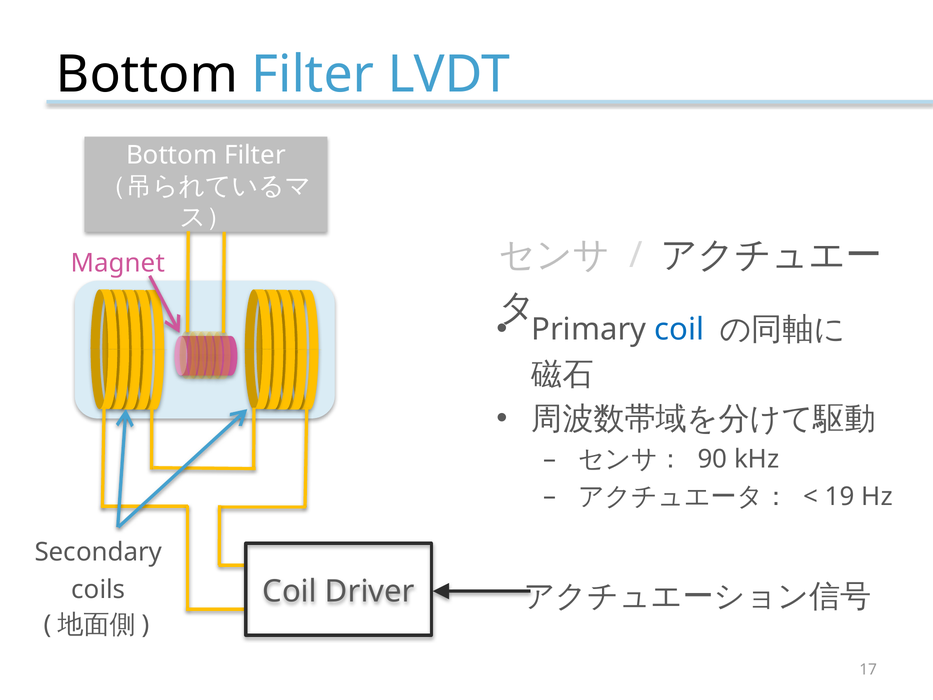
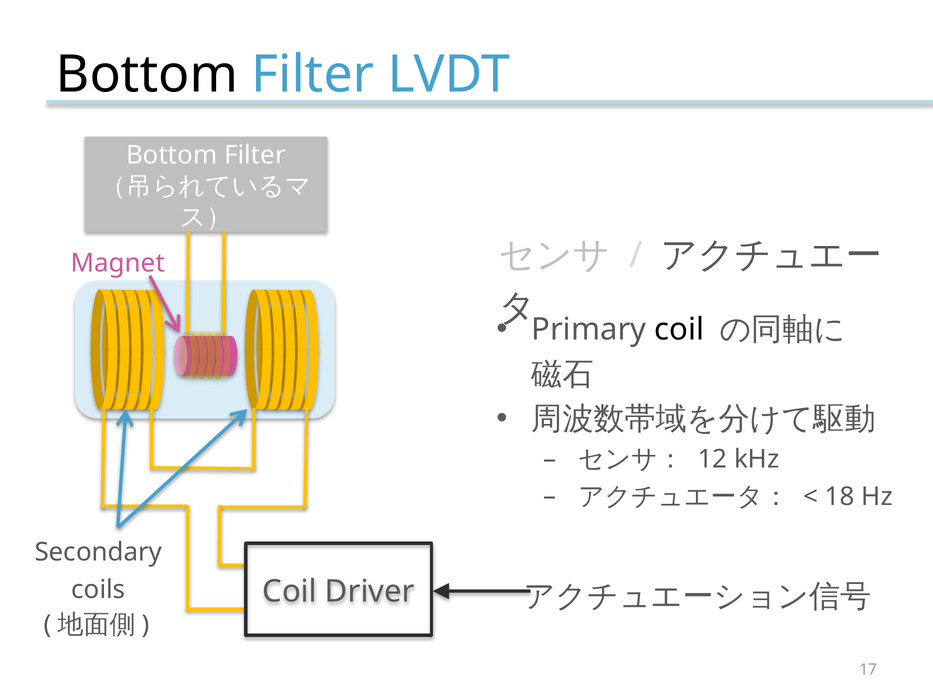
coil at (679, 329) colour: blue -> black
90: 90 -> 12
19: 19 -> 18
